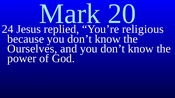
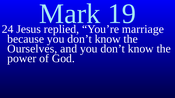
20: 20 -> 19
religious: religious -> marriage
